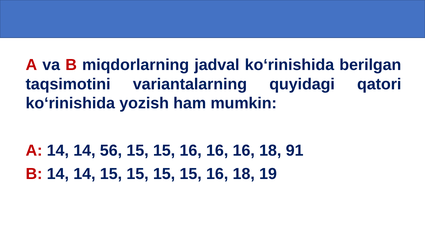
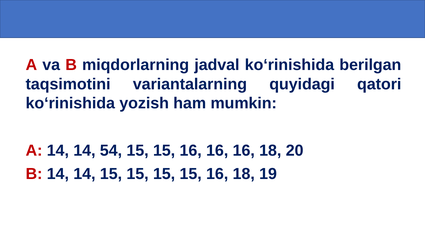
56: 56 -> 54
91: 91 -> 20
